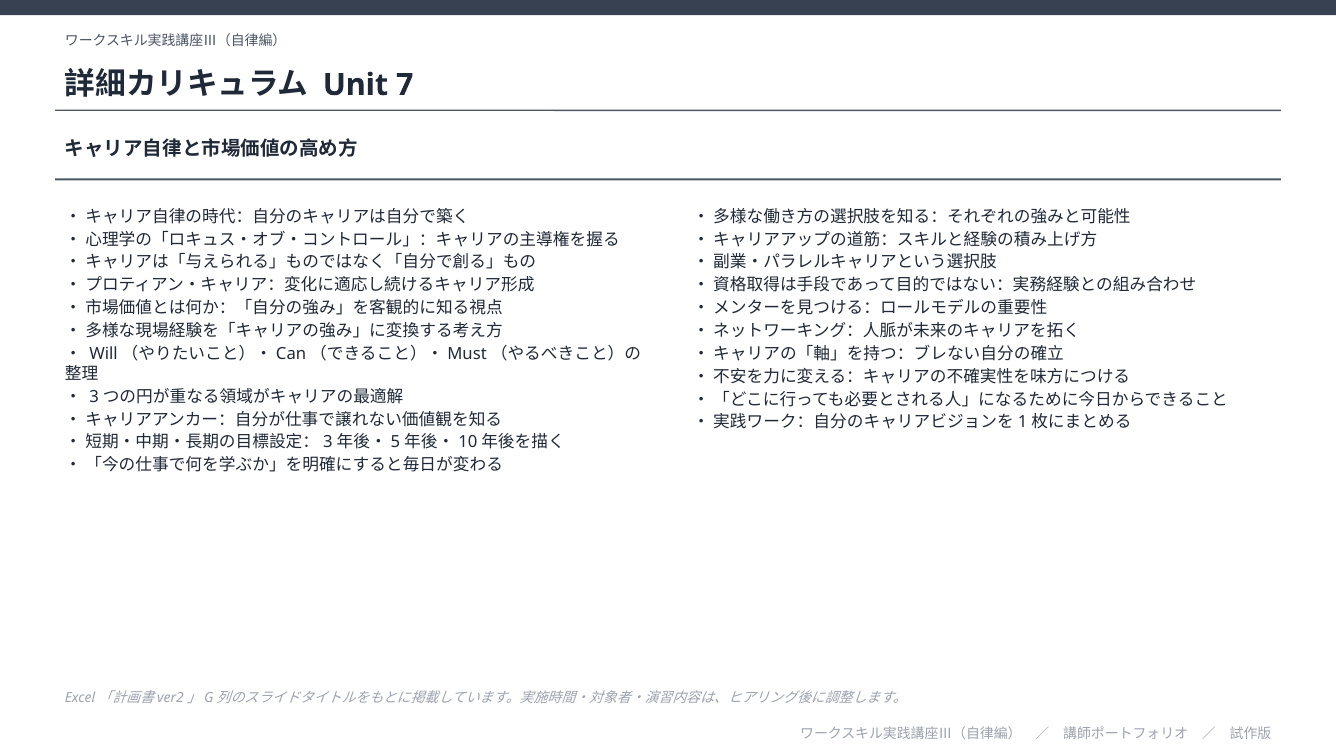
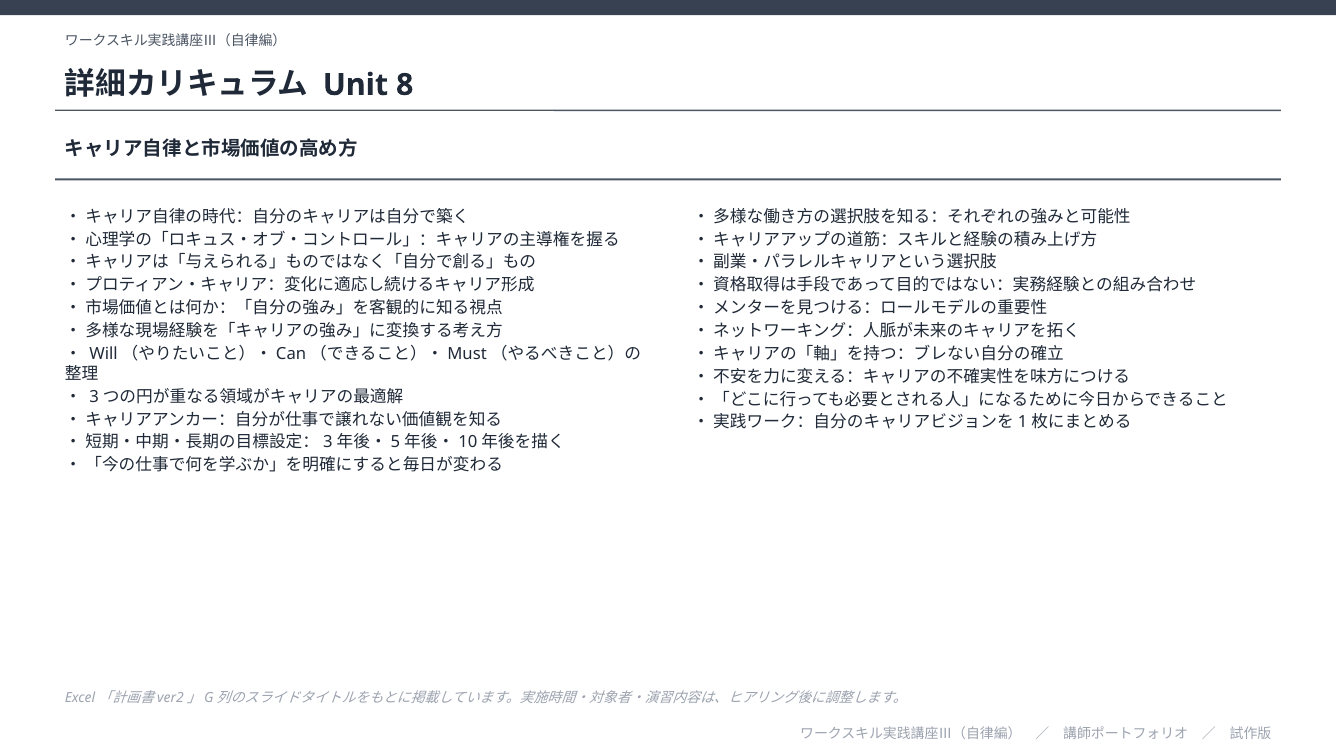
7: 7 -> 8
